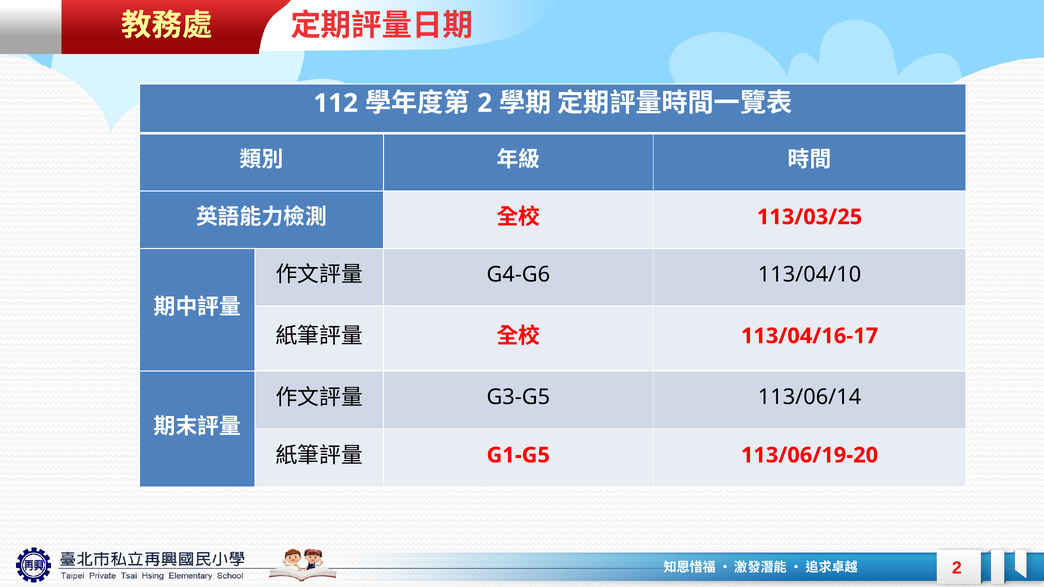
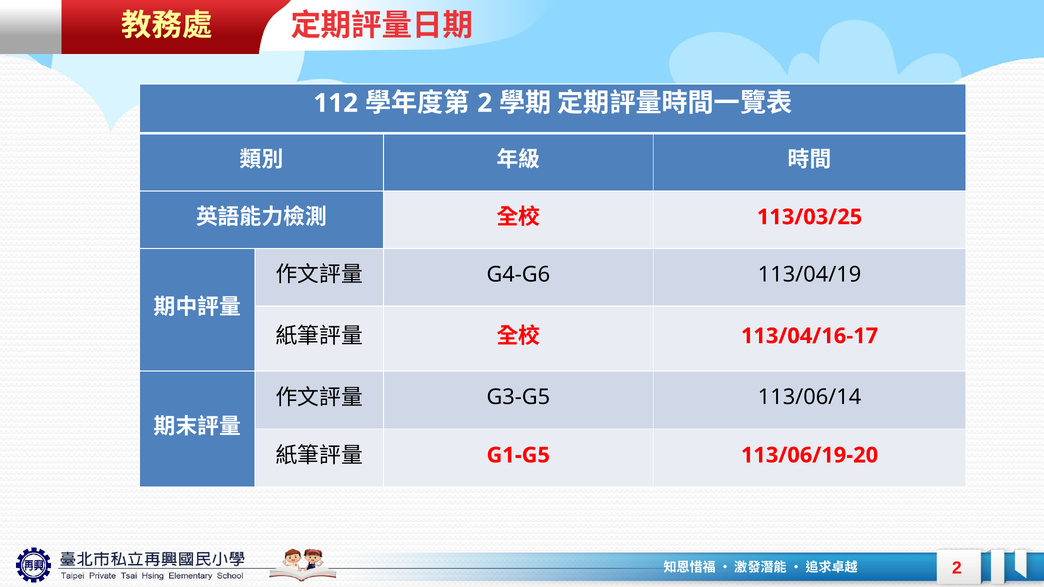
113/04/10: 113/04/10 -> 113/04/19
